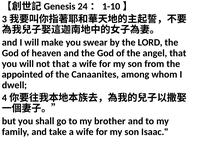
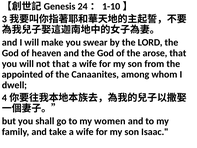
angel: angel -> arose
brother: brother -> women
